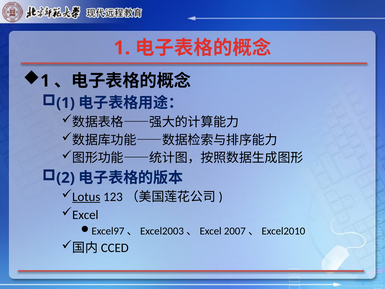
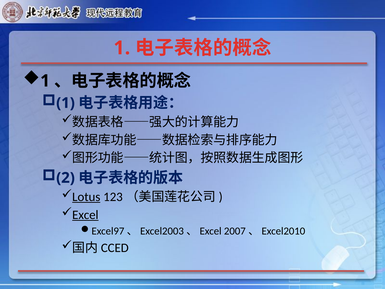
Excel underline: none -> present
